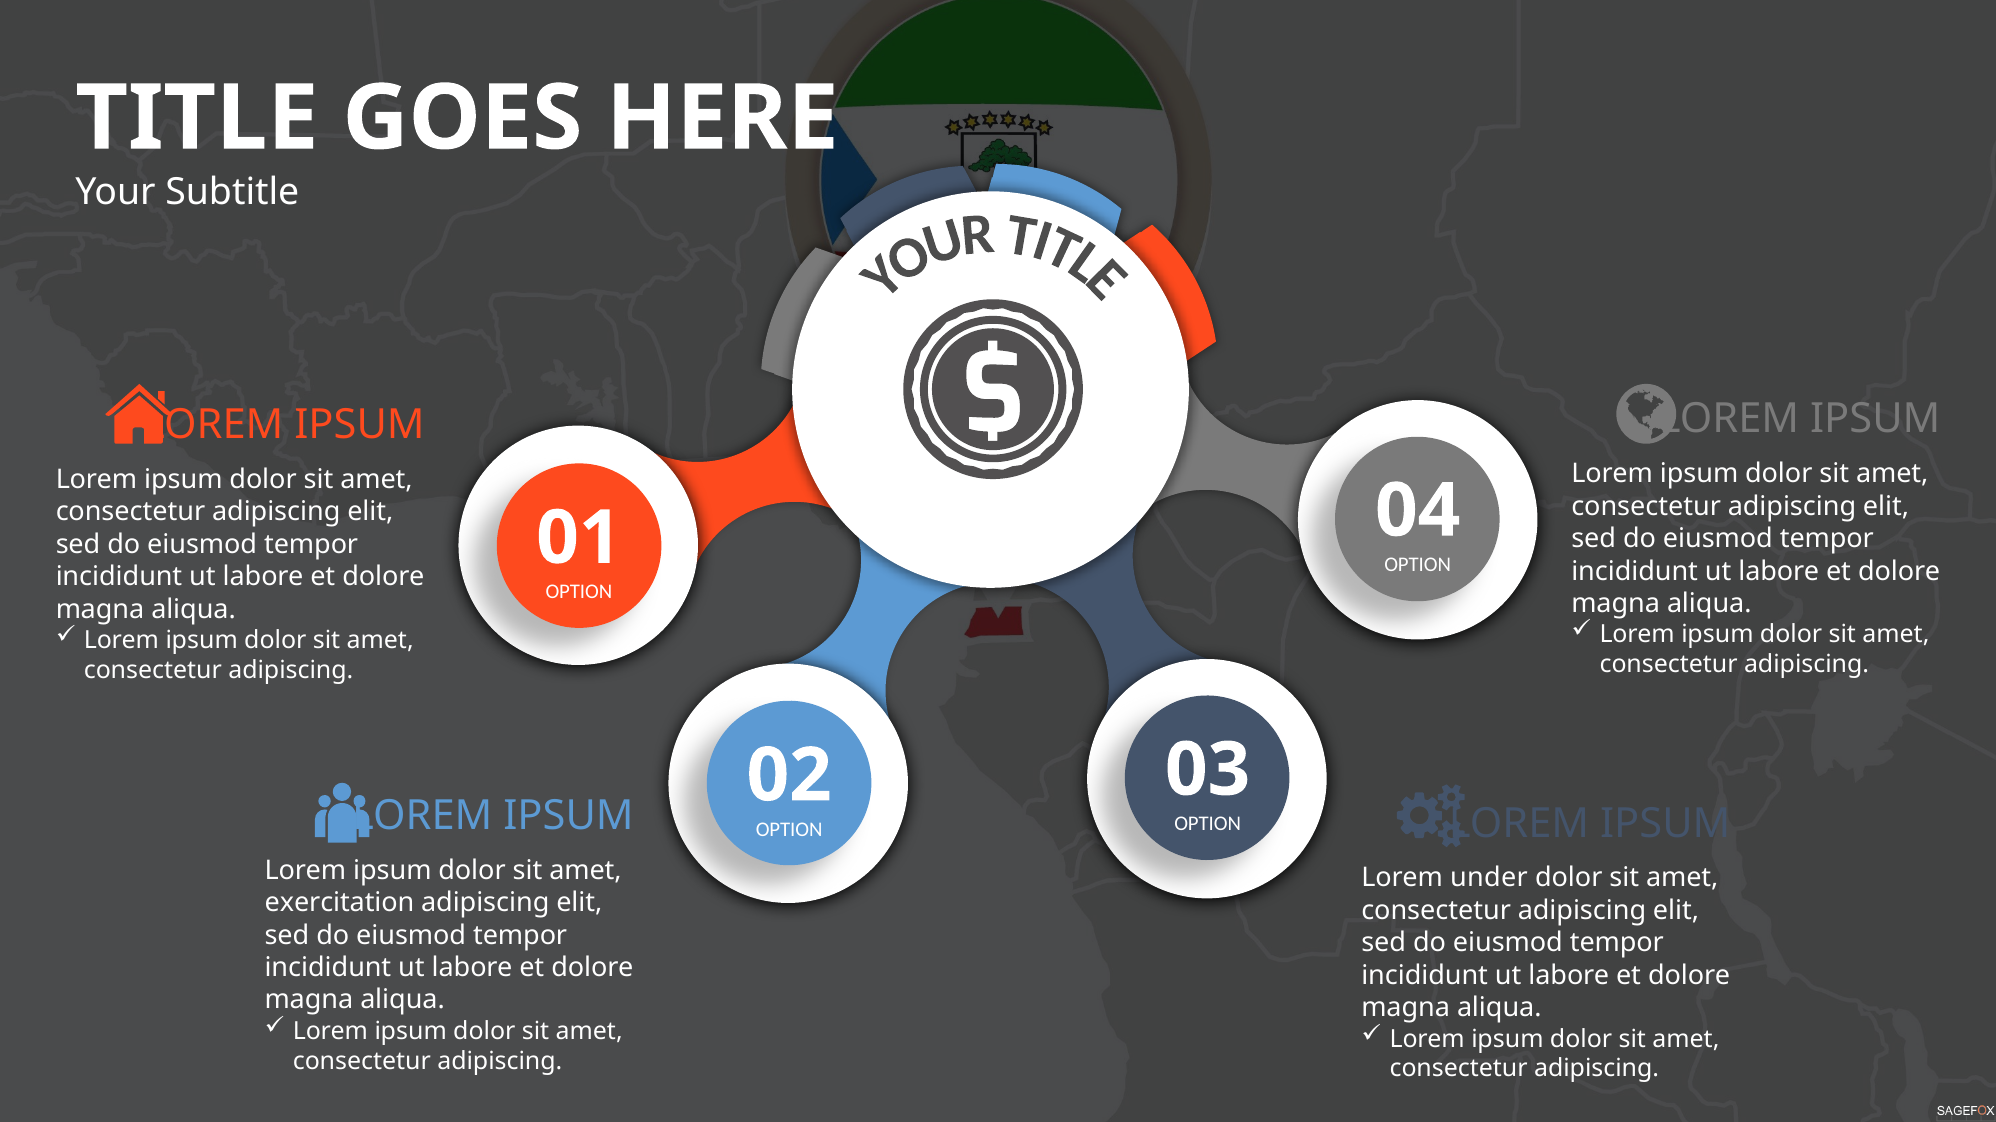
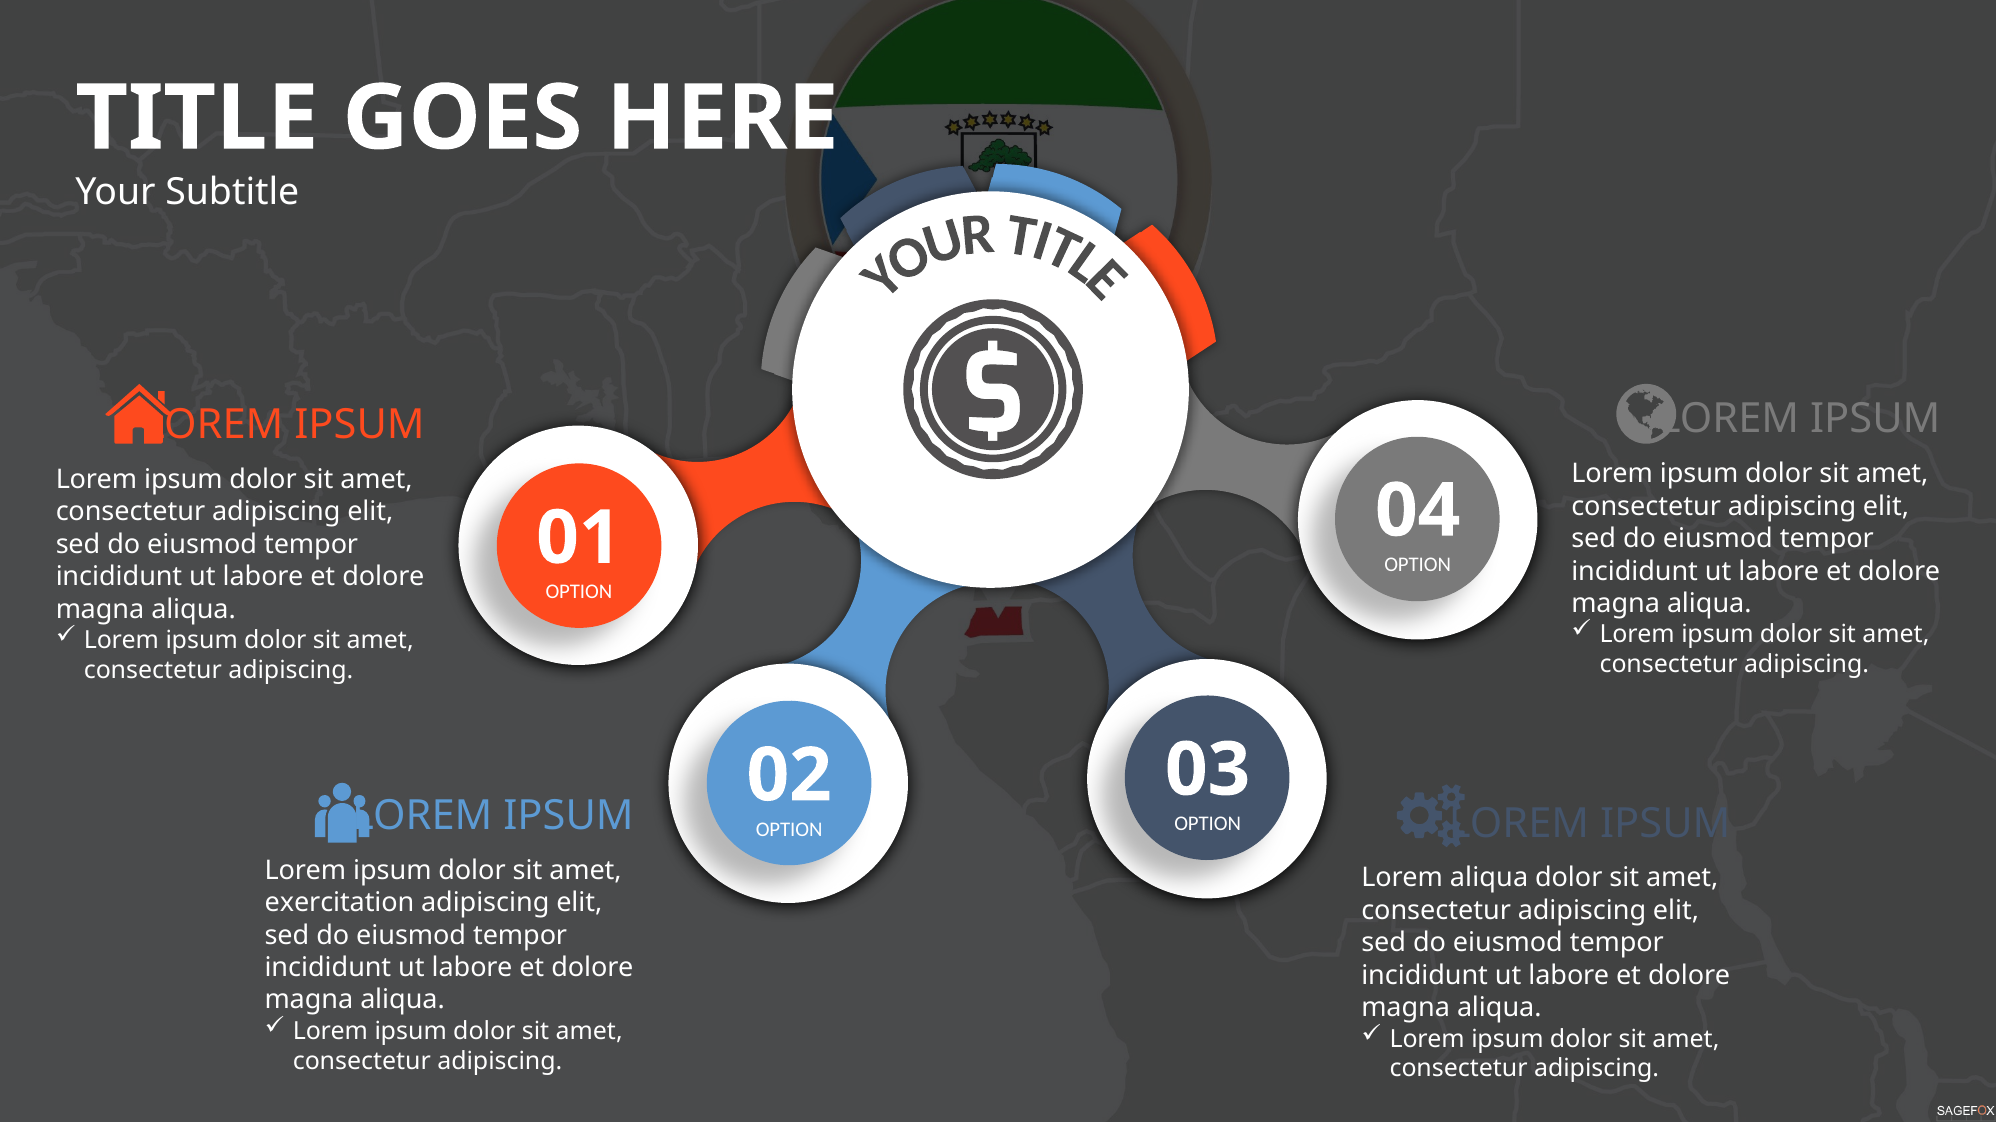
Lorem under: under -> aliqua
